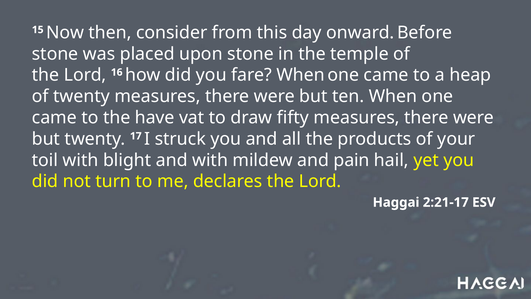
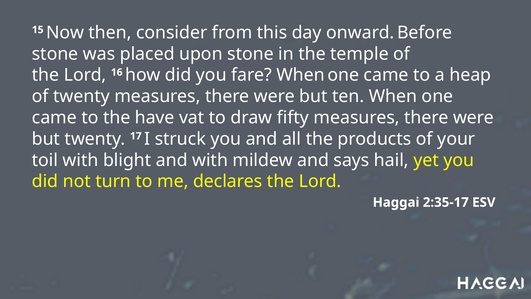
pain: pain -> says
2:21-17: 2:21-17 -> 2:35-17
